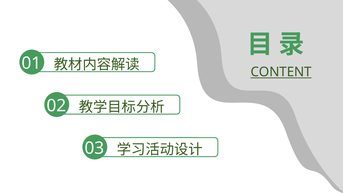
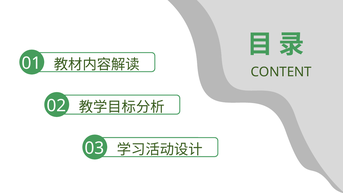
CONTENT underline: present -> none
